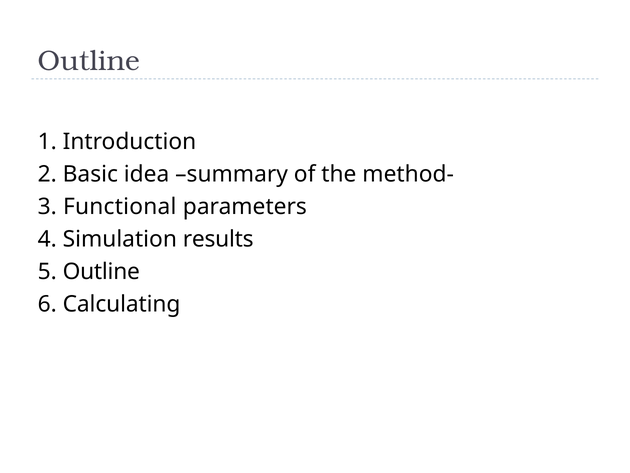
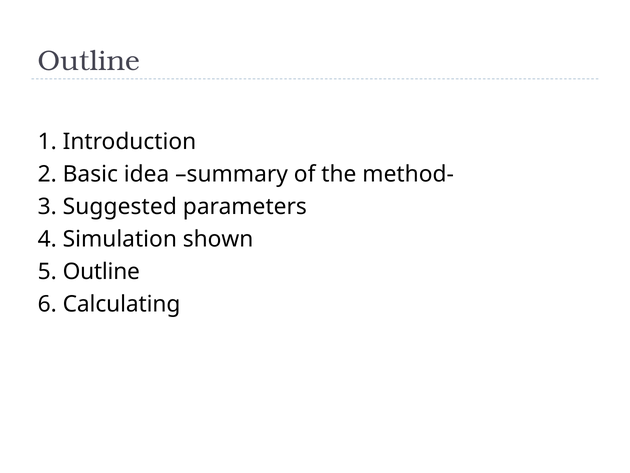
Functional: Functional -> Suggested
results: results -> shown
